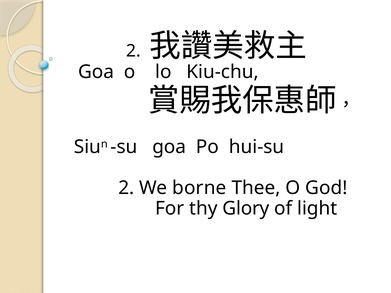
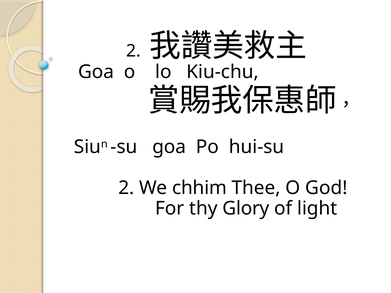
borne: borne -> chhim
